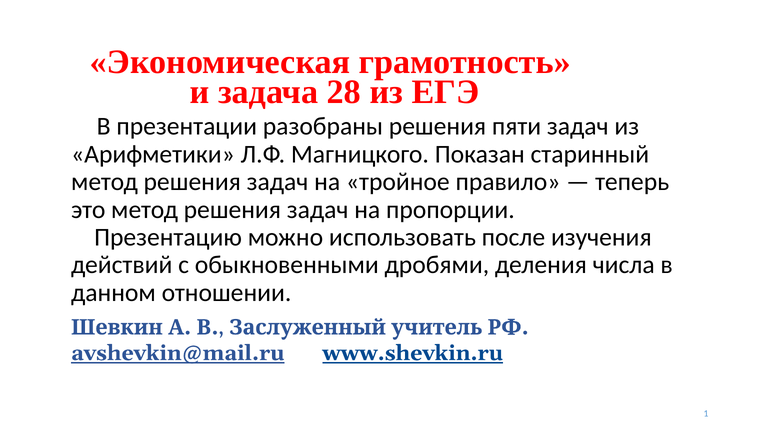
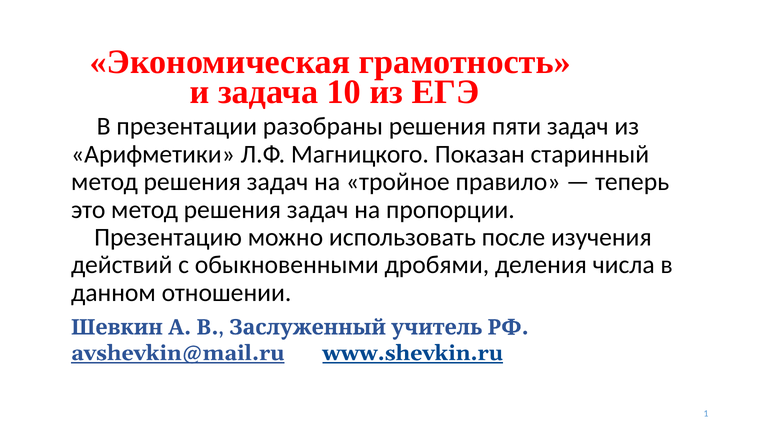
28: 28 -> 10
